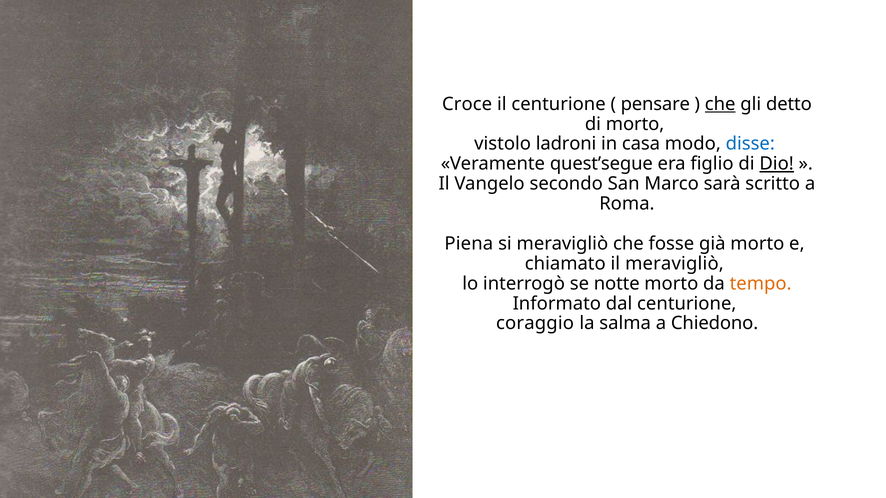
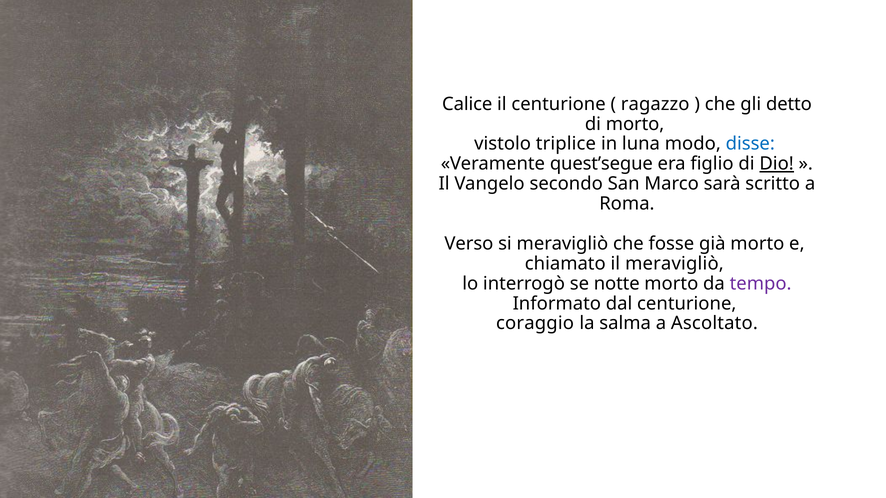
Croce: Croce -> Calice
pensare: pensare -> ragazzo
che at (720, 104) underline: present -> none
ladroni: ladroni -> triplice
casa: casa -> luna
Piena: Piena -> Verso
tempo colour: orange -> purple
Chiedono: Chiedono -> Ascoltato
